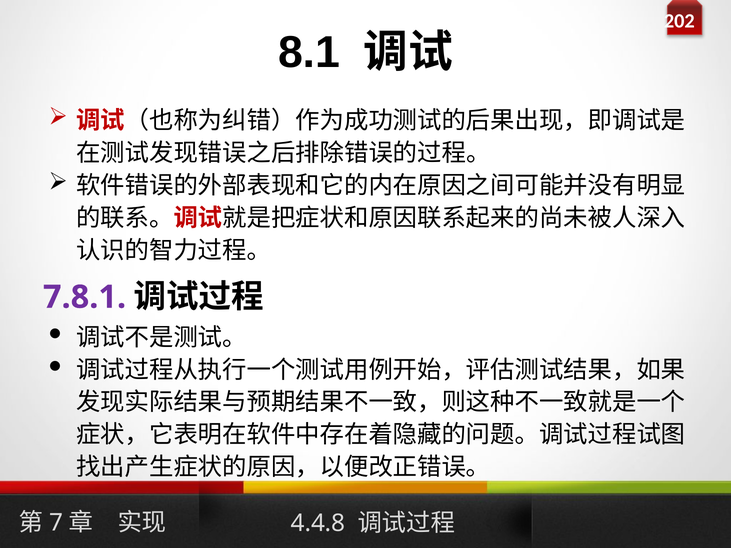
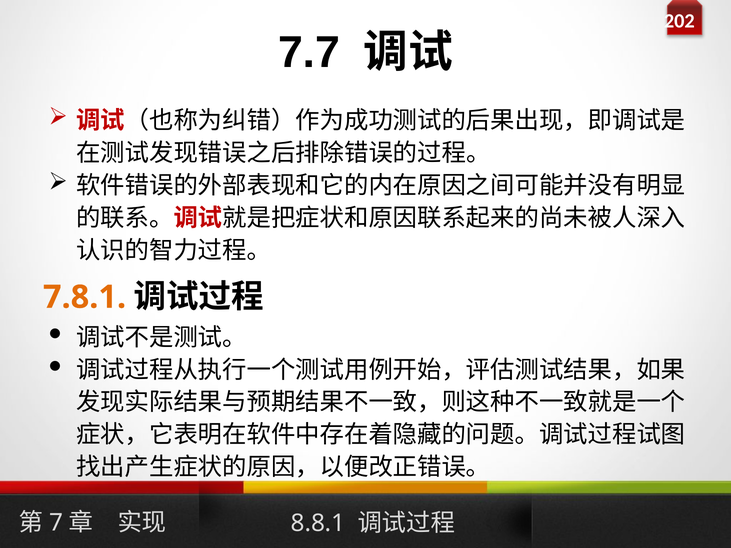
8.1: 8.1 -> 7.7
7.8.1 colour: purple -> orange
4.4.8: 4.4.8 -> 8.8.1
